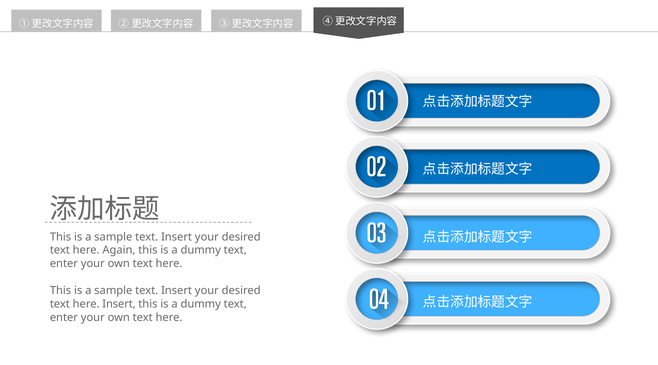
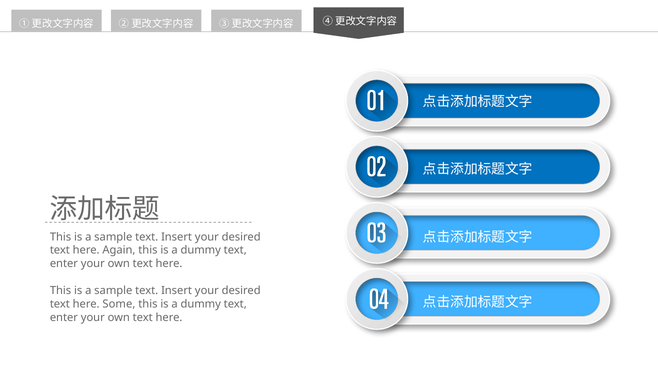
here Insert: Insert -> Some
